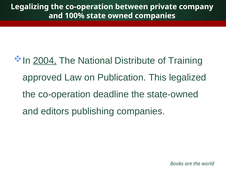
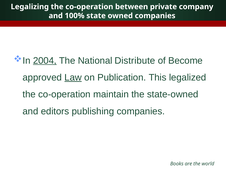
Training: Training -> Become
Law underline: none -> present
deadline: deadline -> maintain
